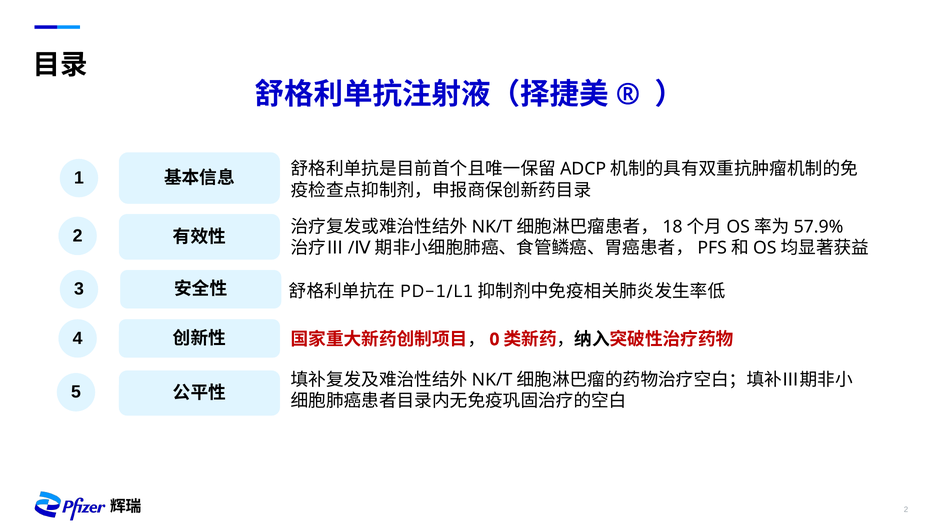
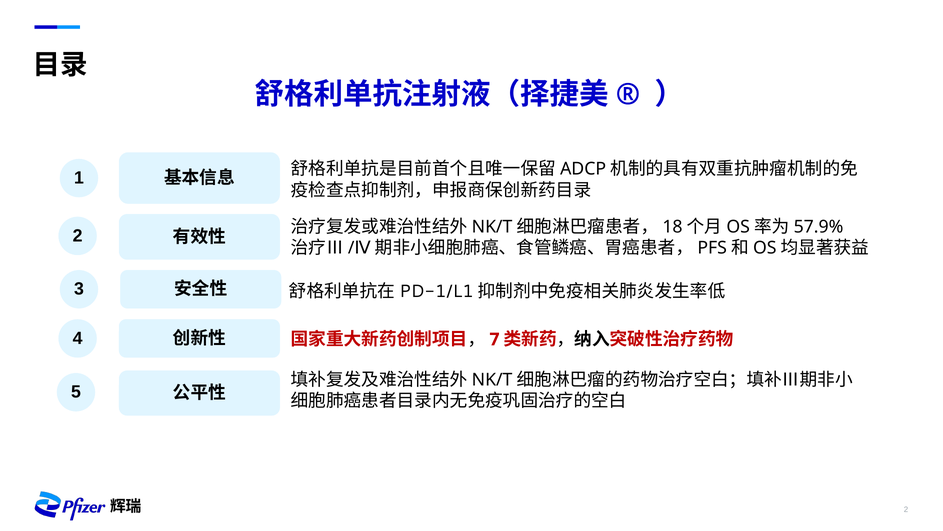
0: 0 -> 7
